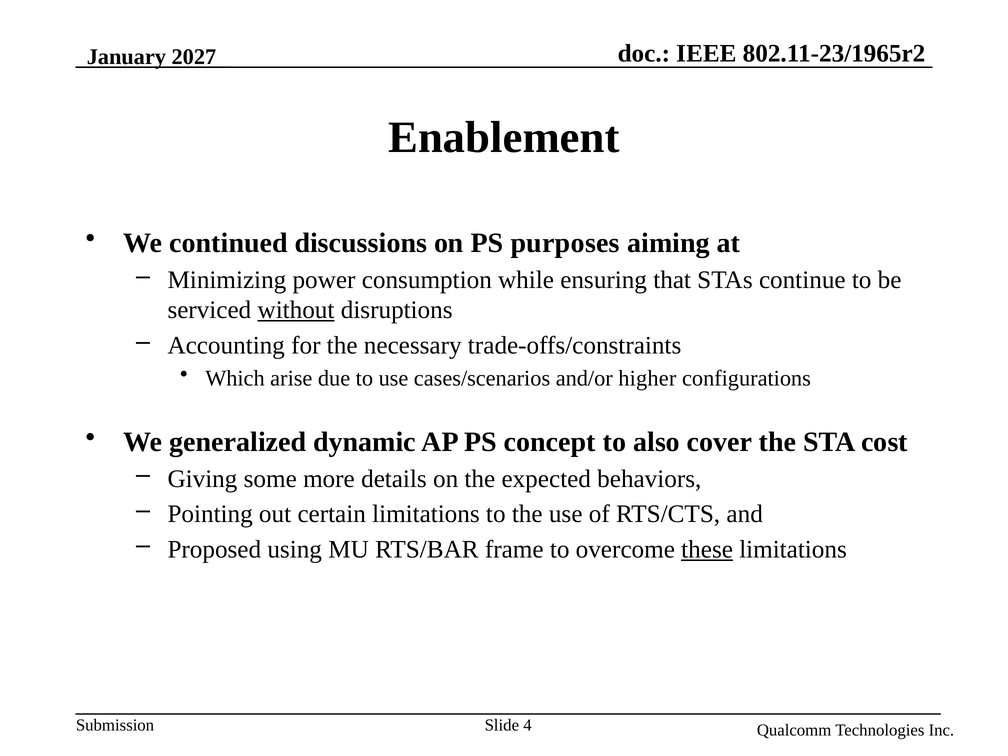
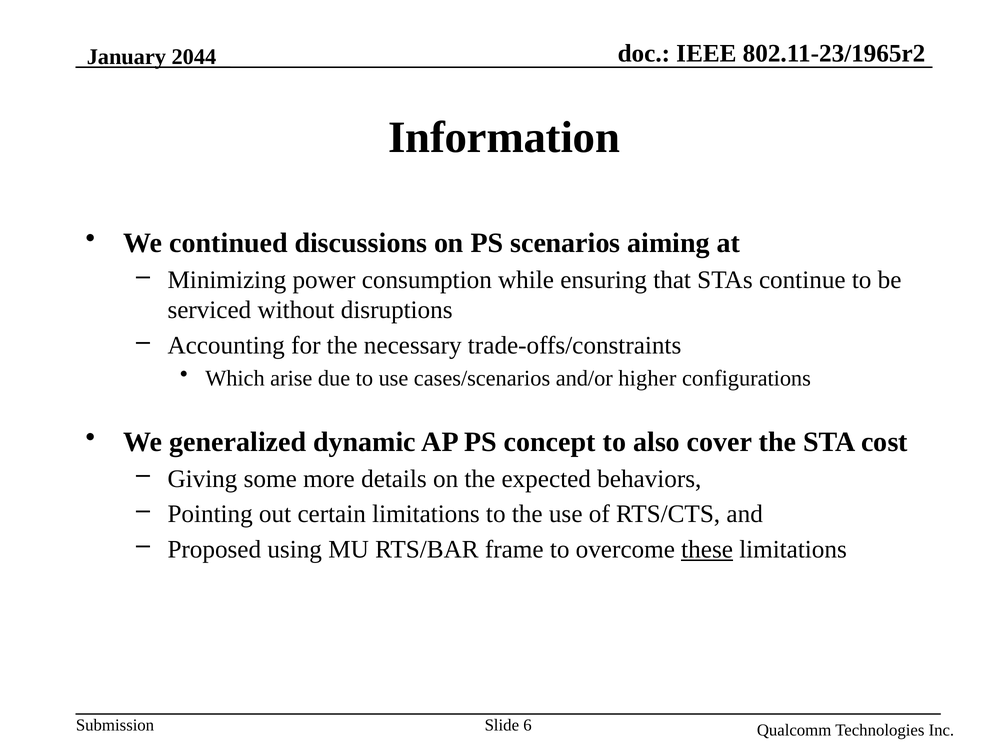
2027: 2027 -> 2044
Enablement: Enablement -> Information
purposes: purposes -> scenarios
without underline: present -> none
4: 4 -> 6
